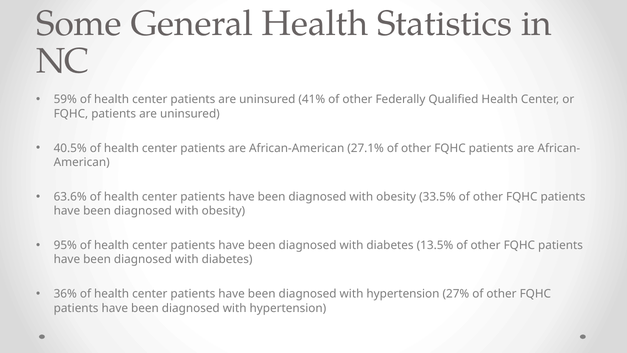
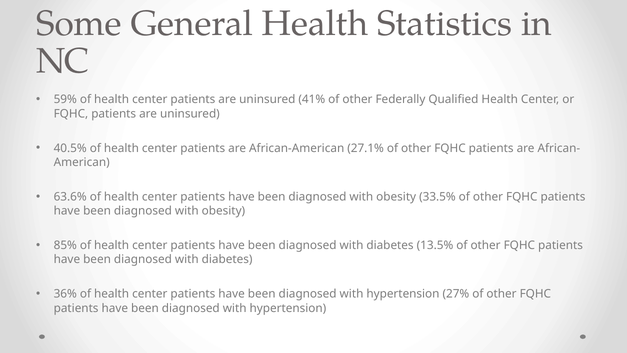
95%: 95% -> 85%
